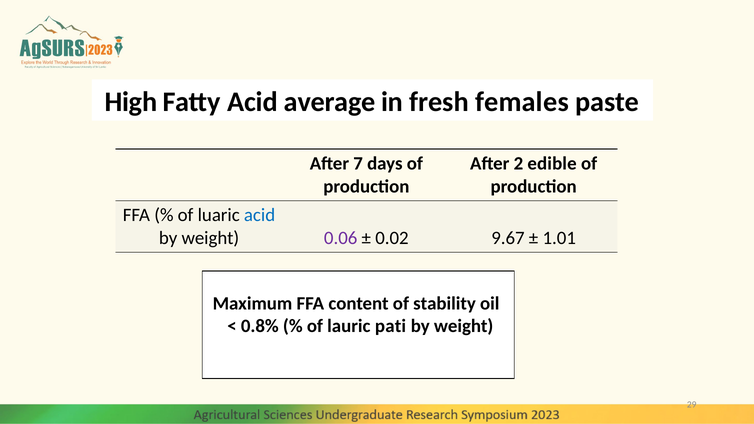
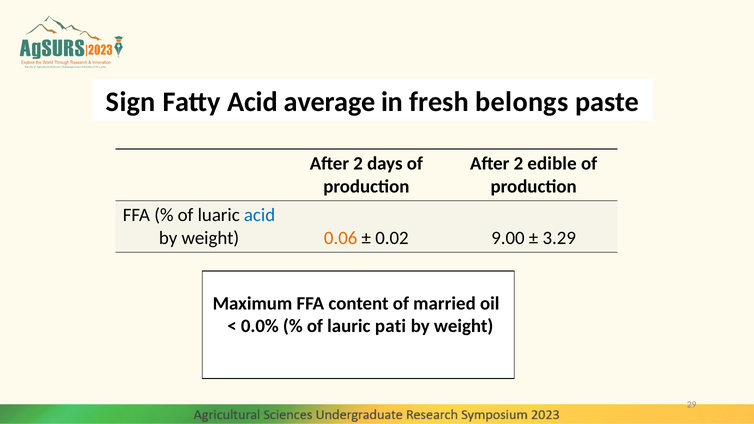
High: High -> Sign
females: females -> belongs
7 at (358, 164): 7 -> 2
0.06 colour: purple -> orange
9.67: 9.67 -> 9.00
1.01: 1.01 -> 3.29
stability: stability -> married
0.8%: 0.8% -> 0.0%
